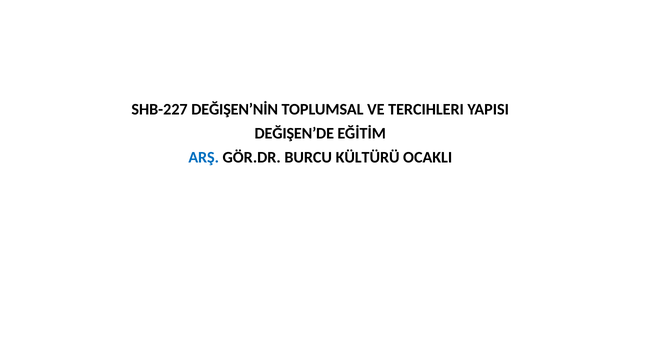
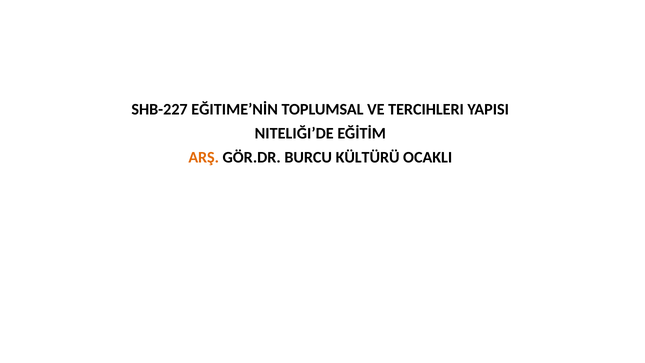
DEĞIŞEN’NİN: DEĞIŞEN’NİN -> EĞITIME’NİN
DEĞIŞEN’DE: DEĞIŞEN’DE -> NITELIĞI’DE
ARŞ colour: blue -> orange
